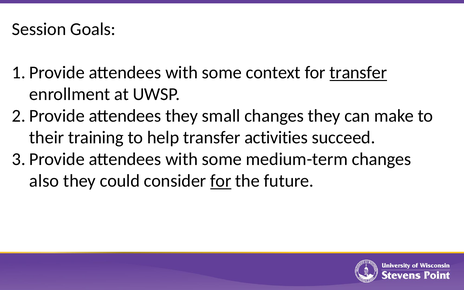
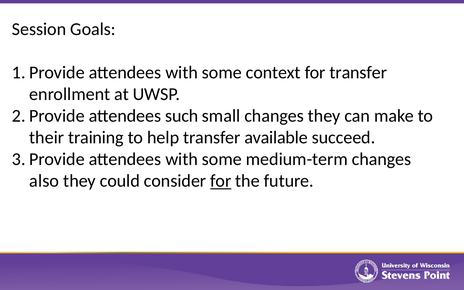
transfer at (358, 73) underline: present -> none
attendees they: they -> such
activities: activities -> available
